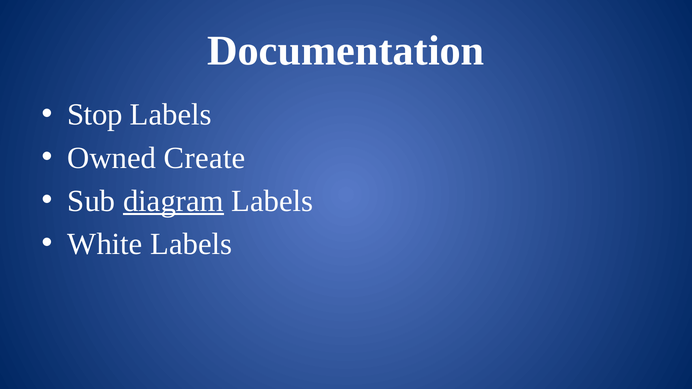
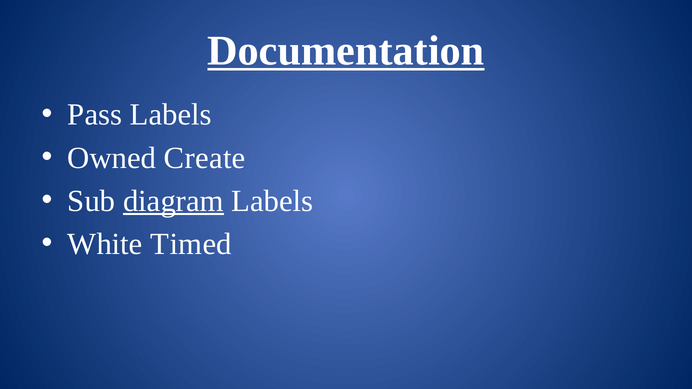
Documentation underline: none -> present
Stop: Stop -> Pass
White Labels: Labels -> Timed
